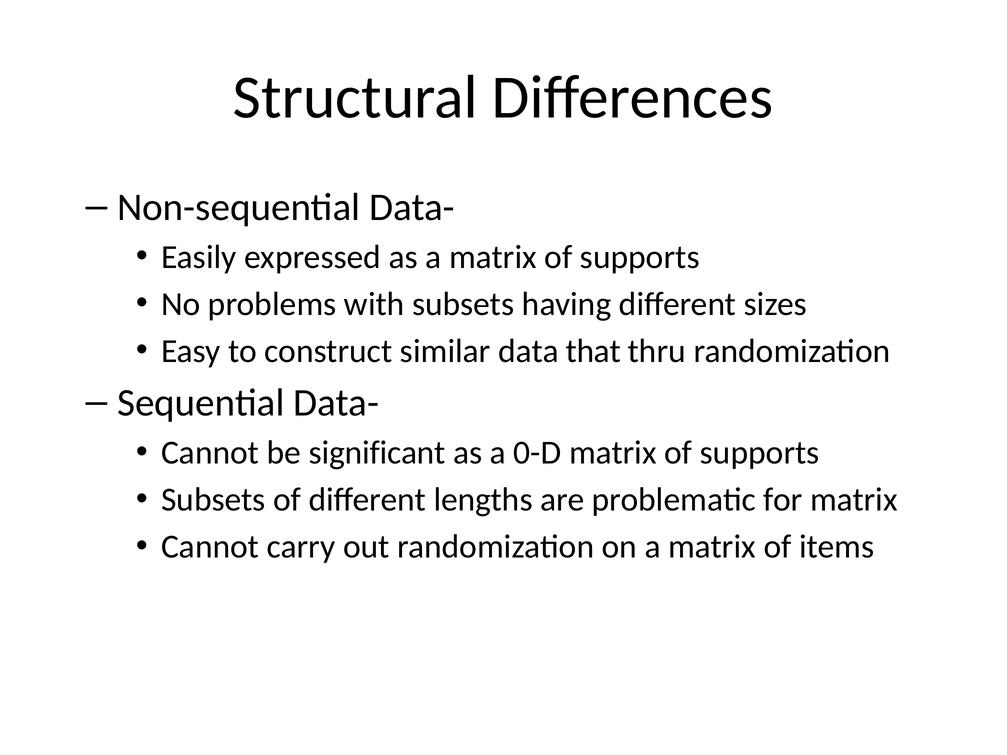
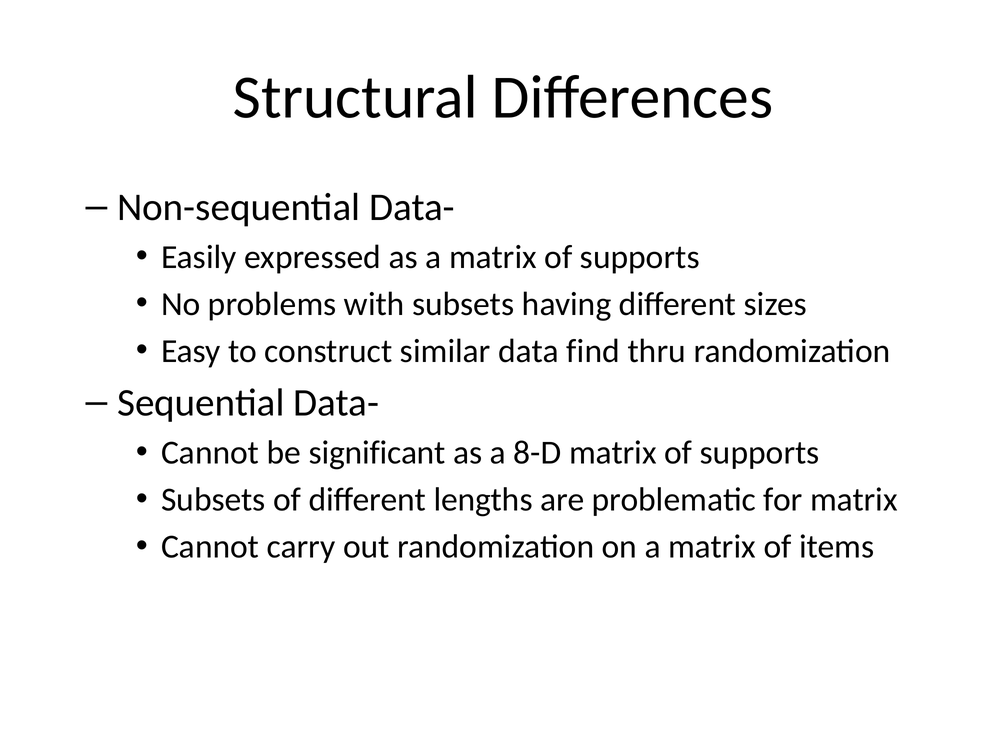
that: that -> find
0-D: 0-D -> 8-D
